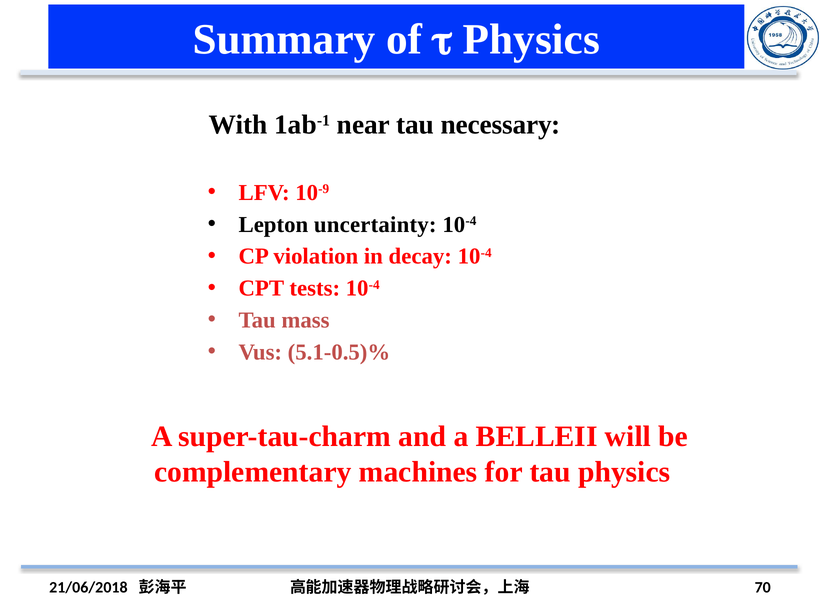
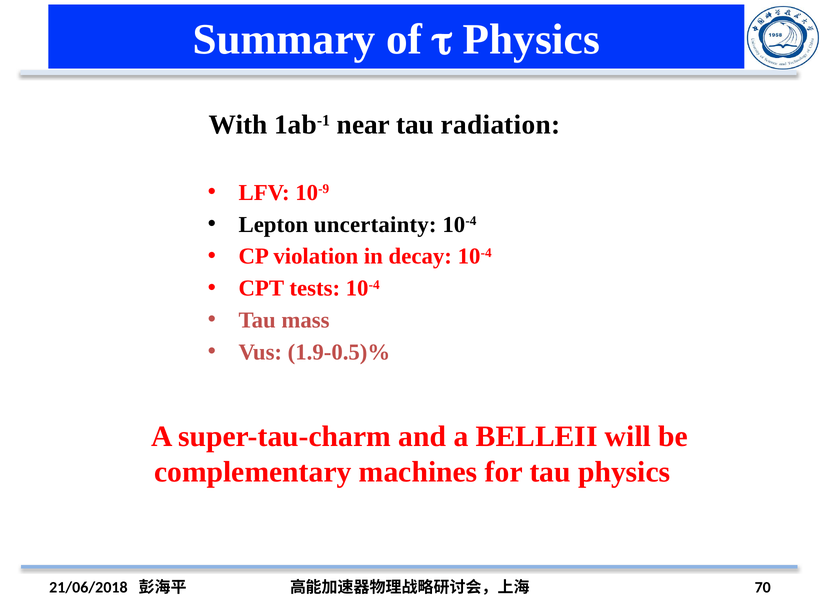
necessary: necessary -> radiation
5.1-0.5)%: 5.1-0.5)% -> 1.9-0.5)%
